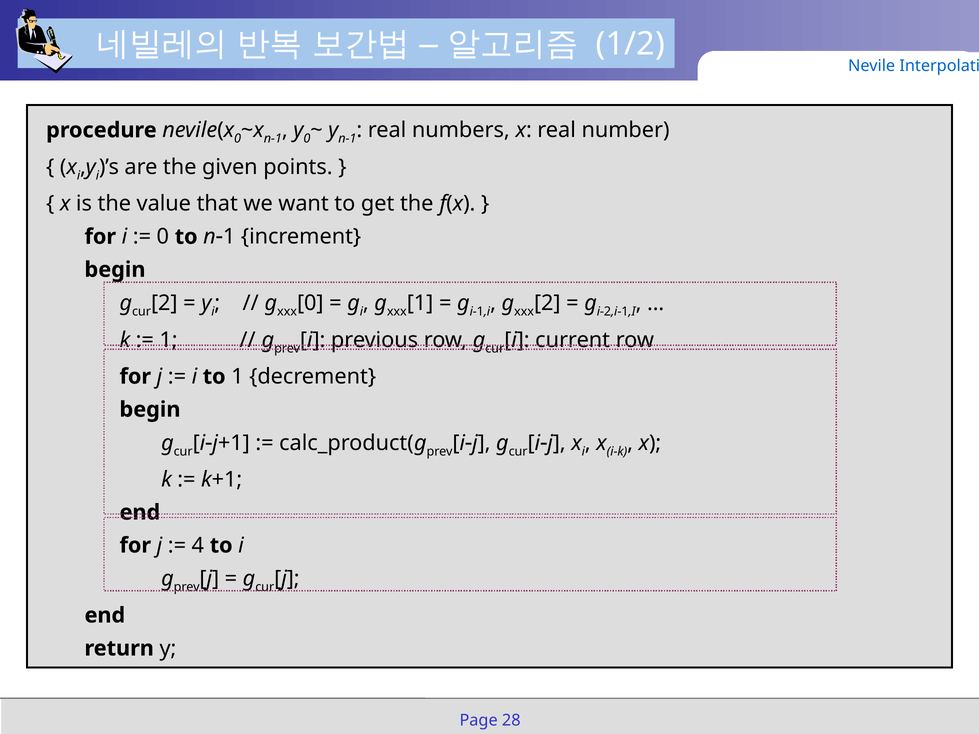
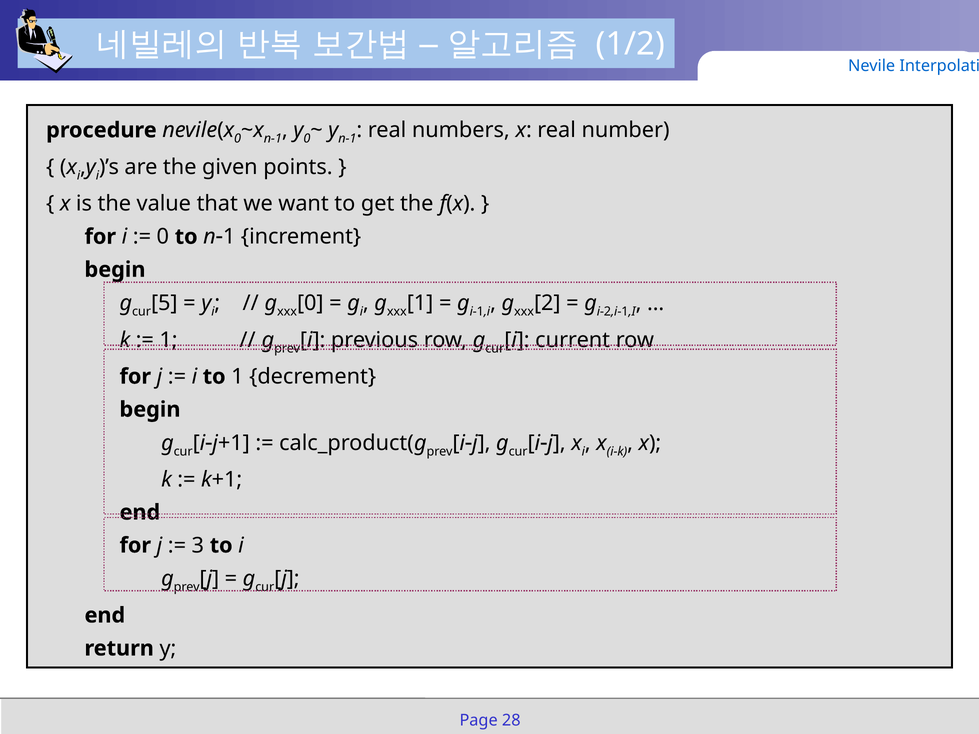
2 at (164, 303): 2 -> 5
4: 4 -> 3
